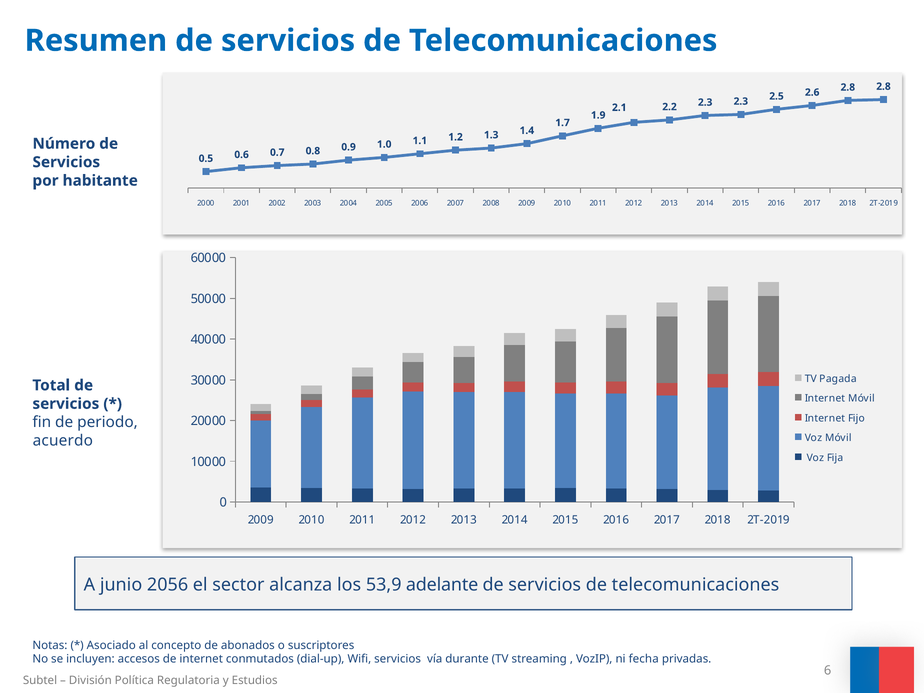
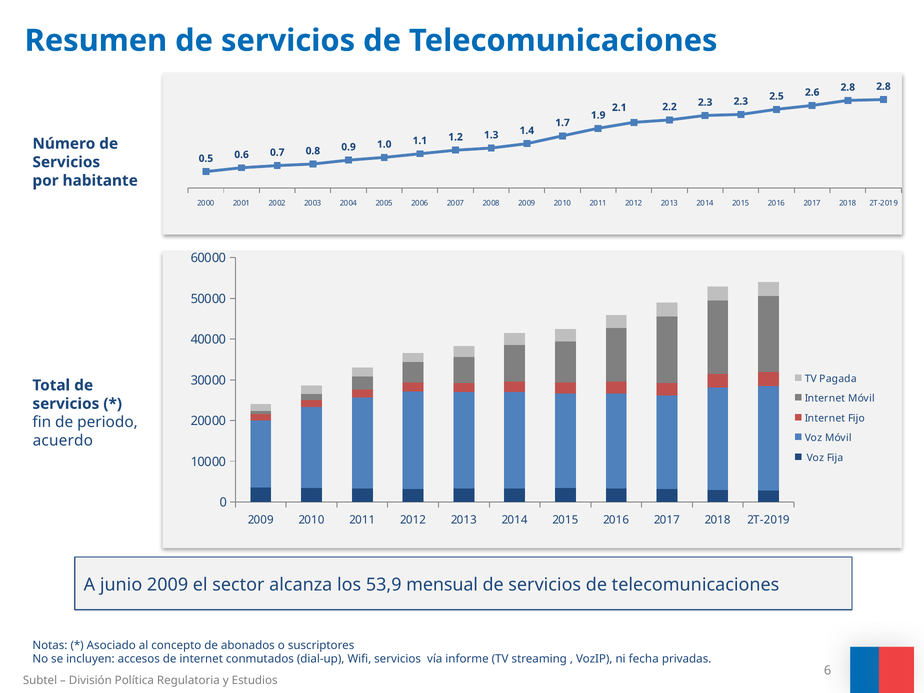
junio 2056: 2056 -> 2009
adelante: adelante -> mensual
durante: durante -> informe
